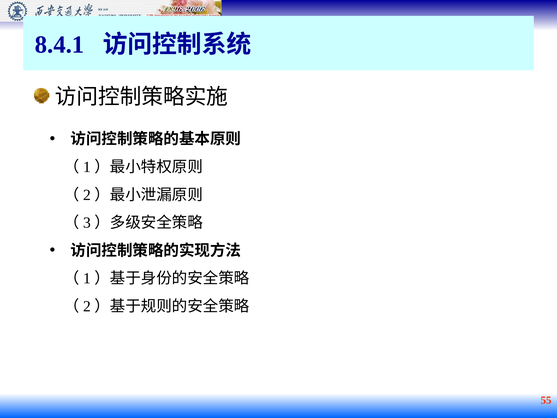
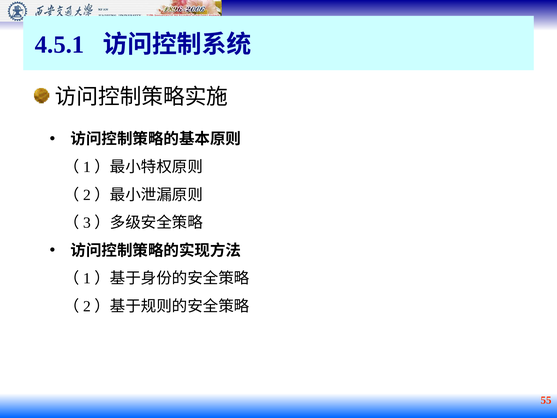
8.4.1: 8.4.1 -> 4.5.1
